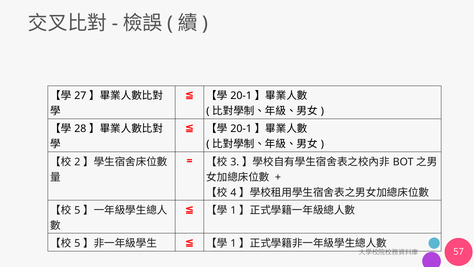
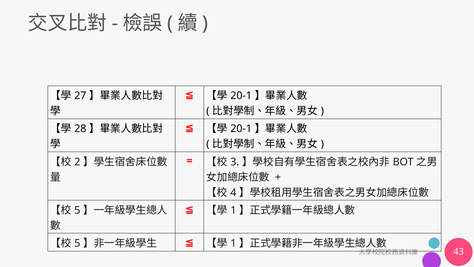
57: 57 -> 43
